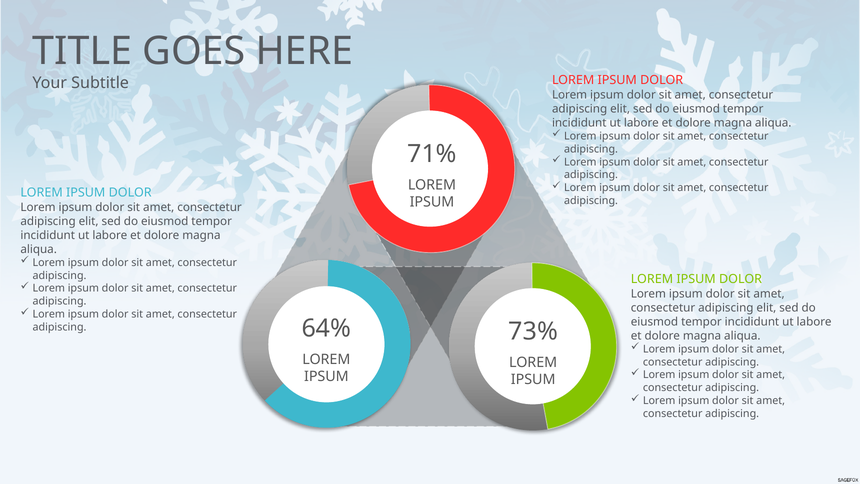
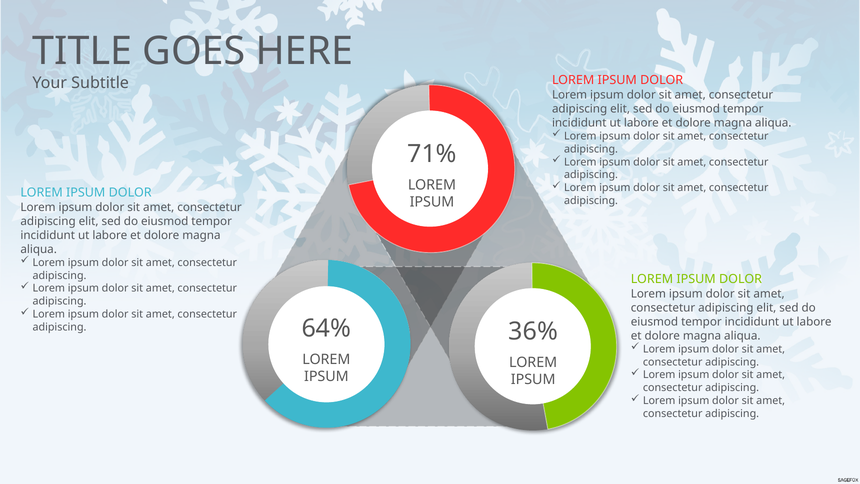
73%: 73% -> 36%
